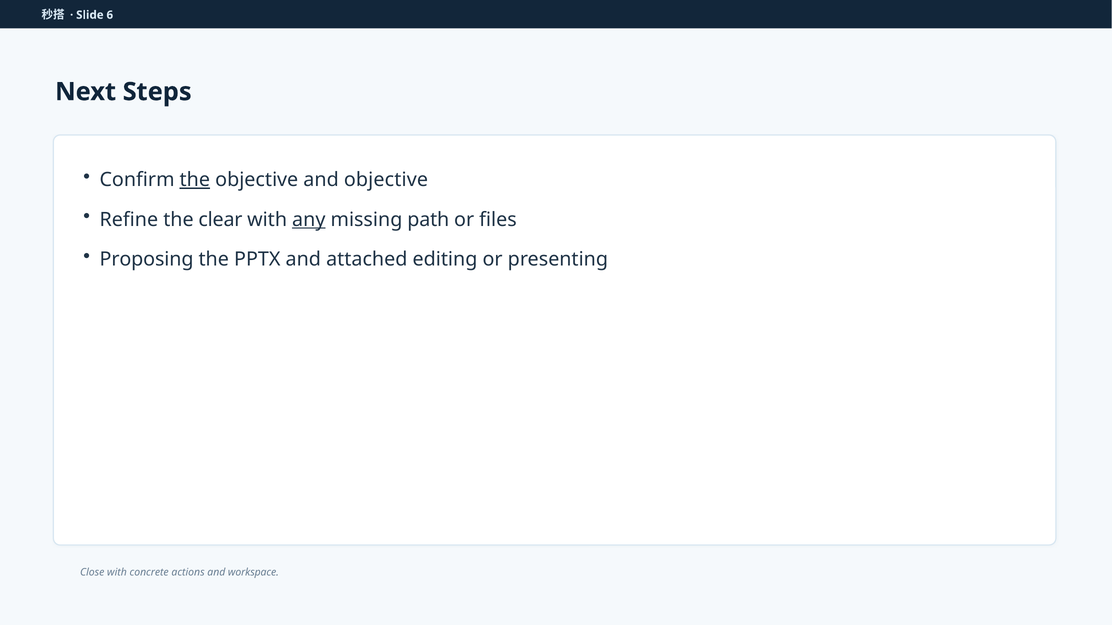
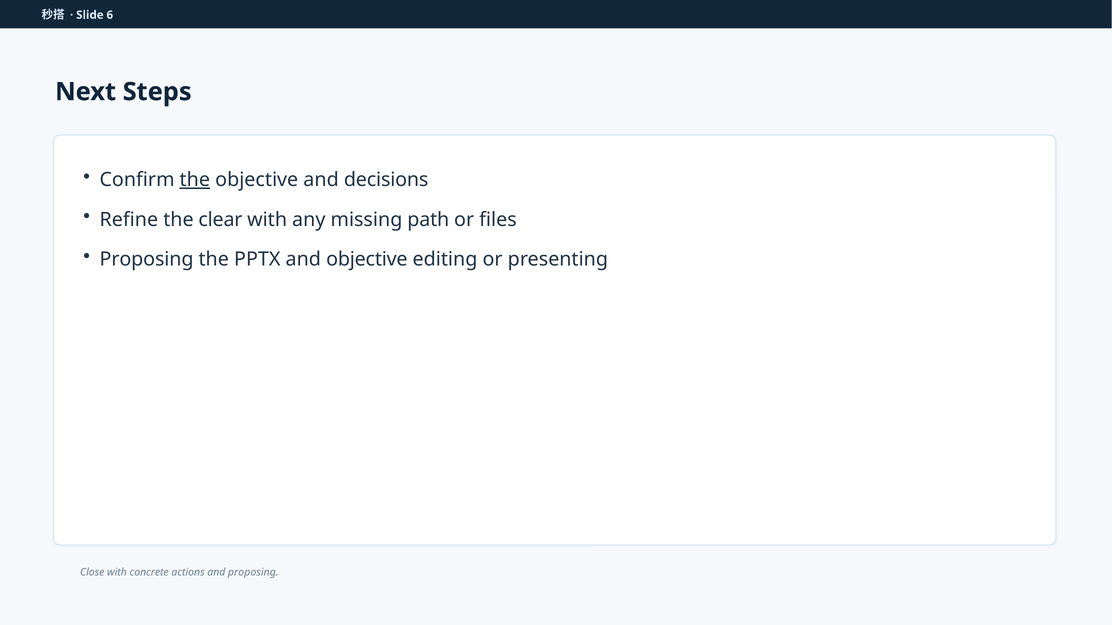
and objective: objective -> decisions
any underline: present -> none
and attached: attached -> objective
and workspace: workspace -> proposing
